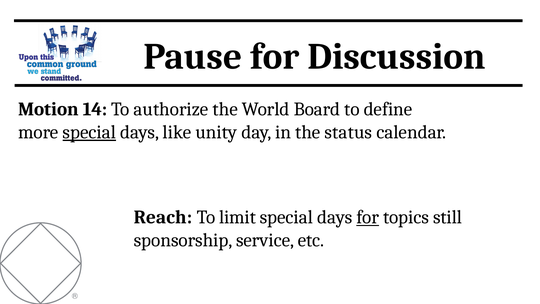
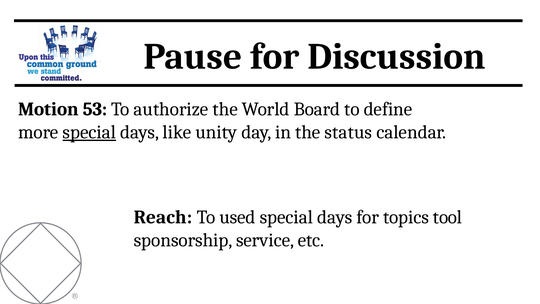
14: 14 -> 53
limit: limit -> used
for at (368, 217) underline: present -> none
still: still -> tool
